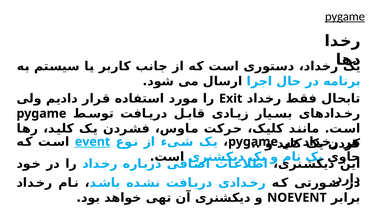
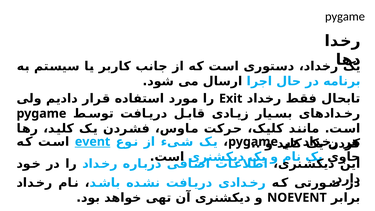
pygame at (345, 16) underline: present -> none
